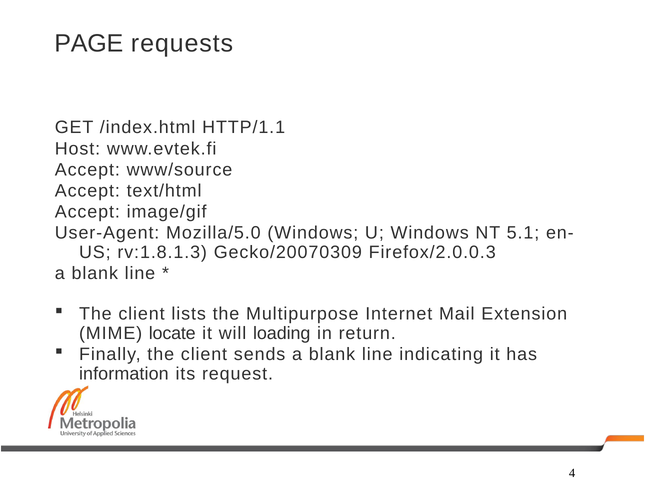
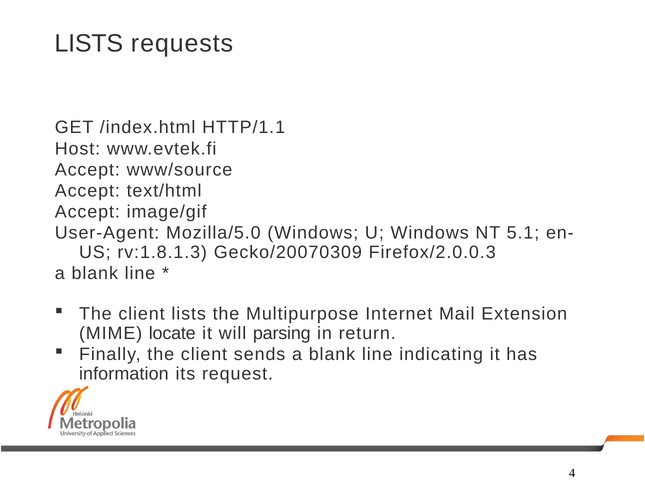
PAGE at (89, 44): PAGE -> LISTS
loading: loading -> parsing
